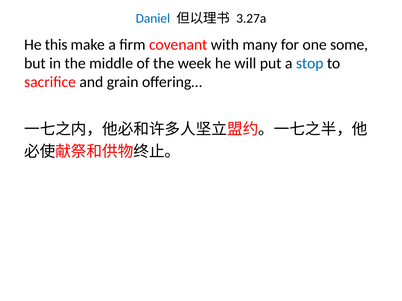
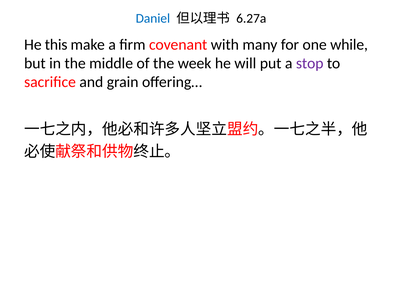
3.27a: 3.27a -> 6.27a
some: some -> while
stop colour: blue -> purple
